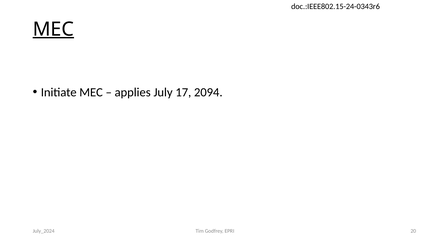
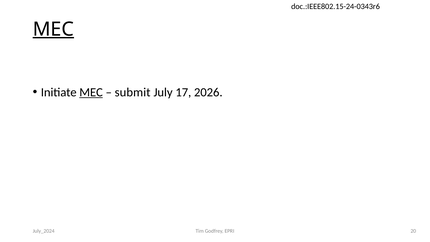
MEC at (91, 92) underline: none -> present
applies: applies -> submit
2094: 2094 -> 2026
